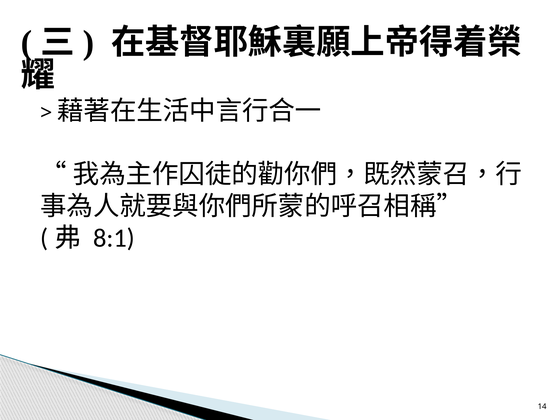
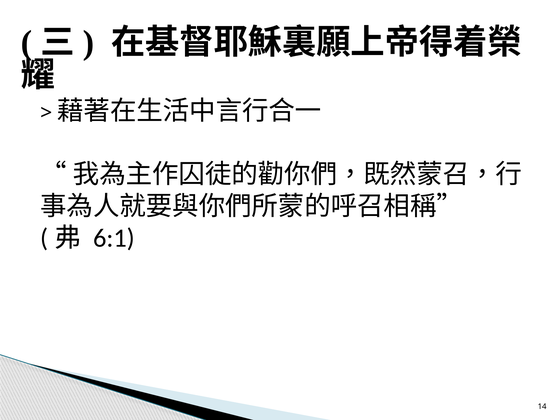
8:1: 8:1 -> 6:1
